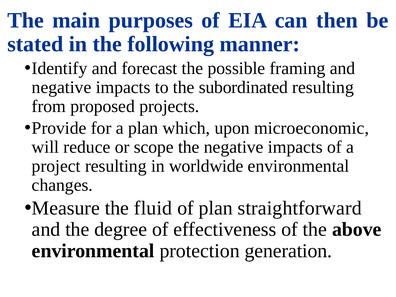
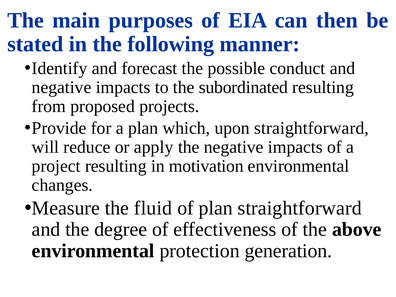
framing: framing -> conduct
upon microeconomic: microeconomic -> straightforward
scope: scope -> apply
worldwide: worldwide -> motivation
